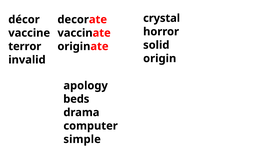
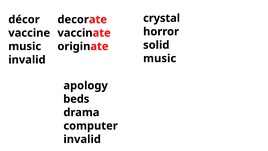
terror at (25, 46): terror -> music
origin at (160, 58): origin -> music
simple at (82, 139): simple -> invalid
